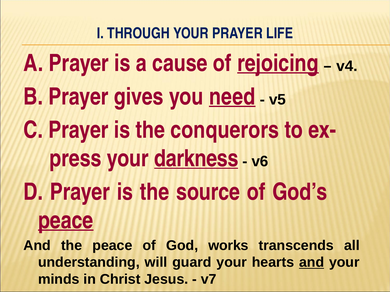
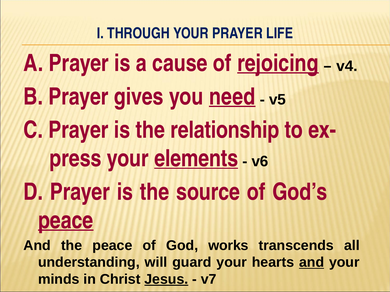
conquerors: conquerors -> relationship
darkness: darkness -> elements
Jesus underline: none -> present
